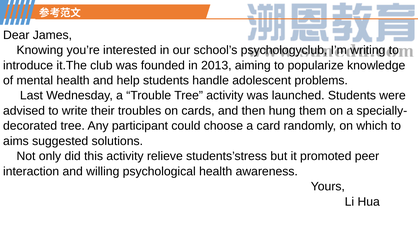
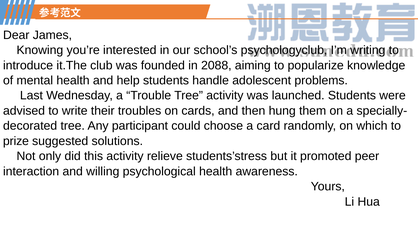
2013: 2013 -> 2088
aims: aims -> prize
